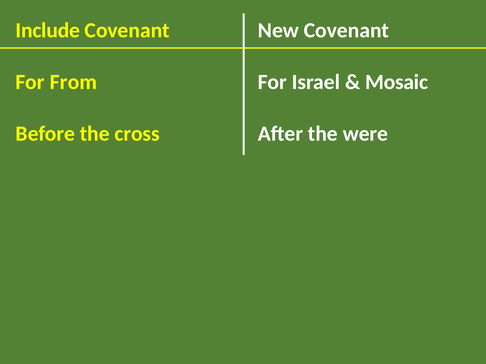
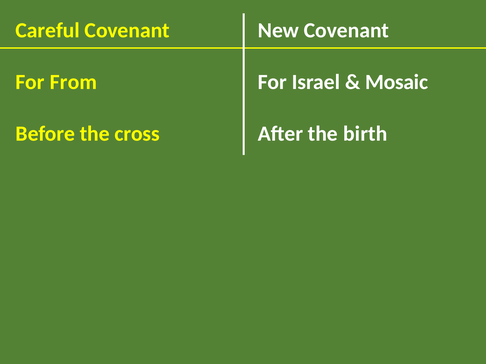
Include: Include -> Careful
were: were -> birth
